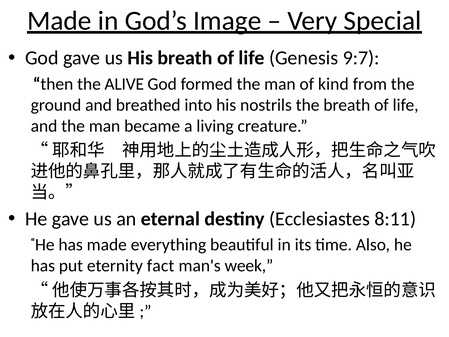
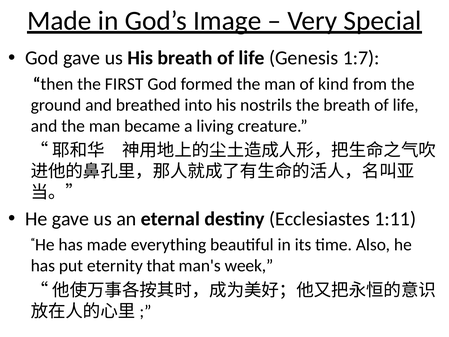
9:7: 9:7 -> 1:7
ALIVE: ALIVE -> FIRST
8:11: 8:11 -> 1:11
fact: fact -> that
